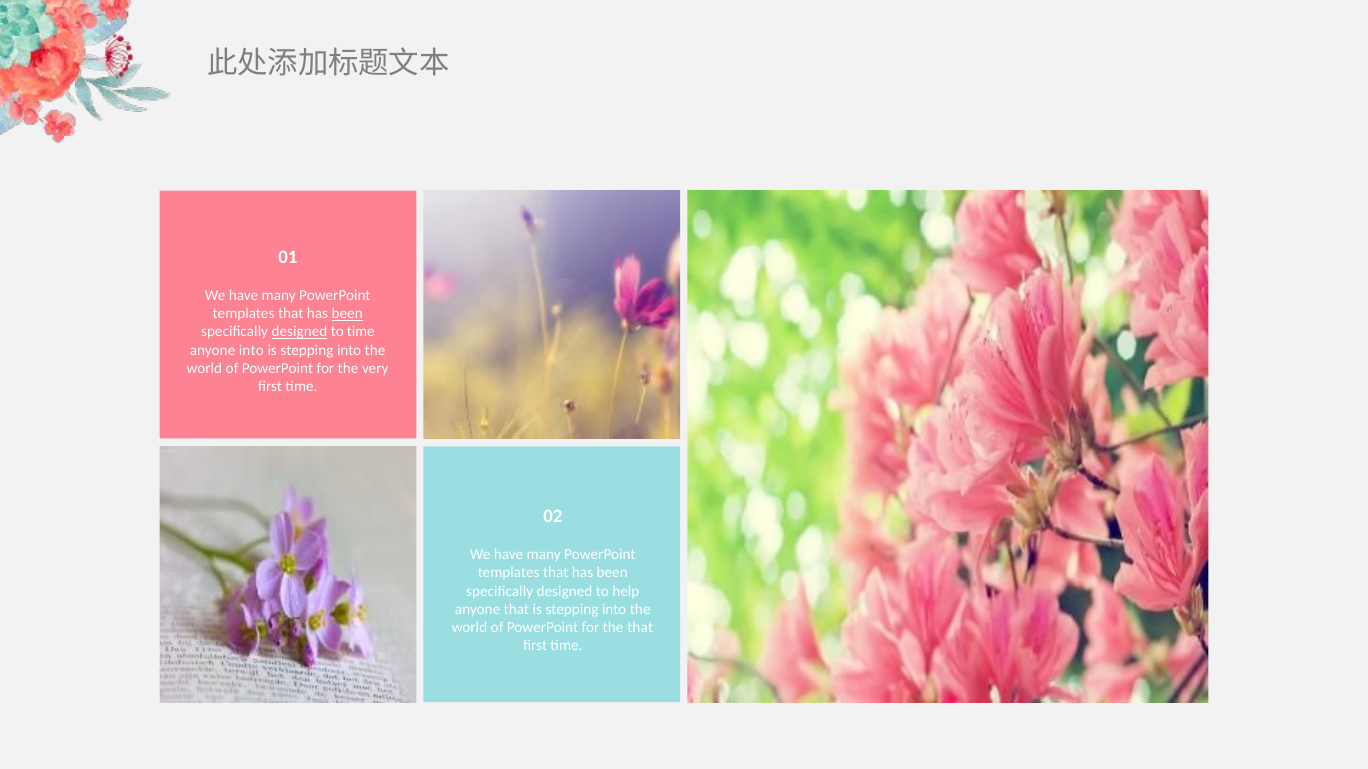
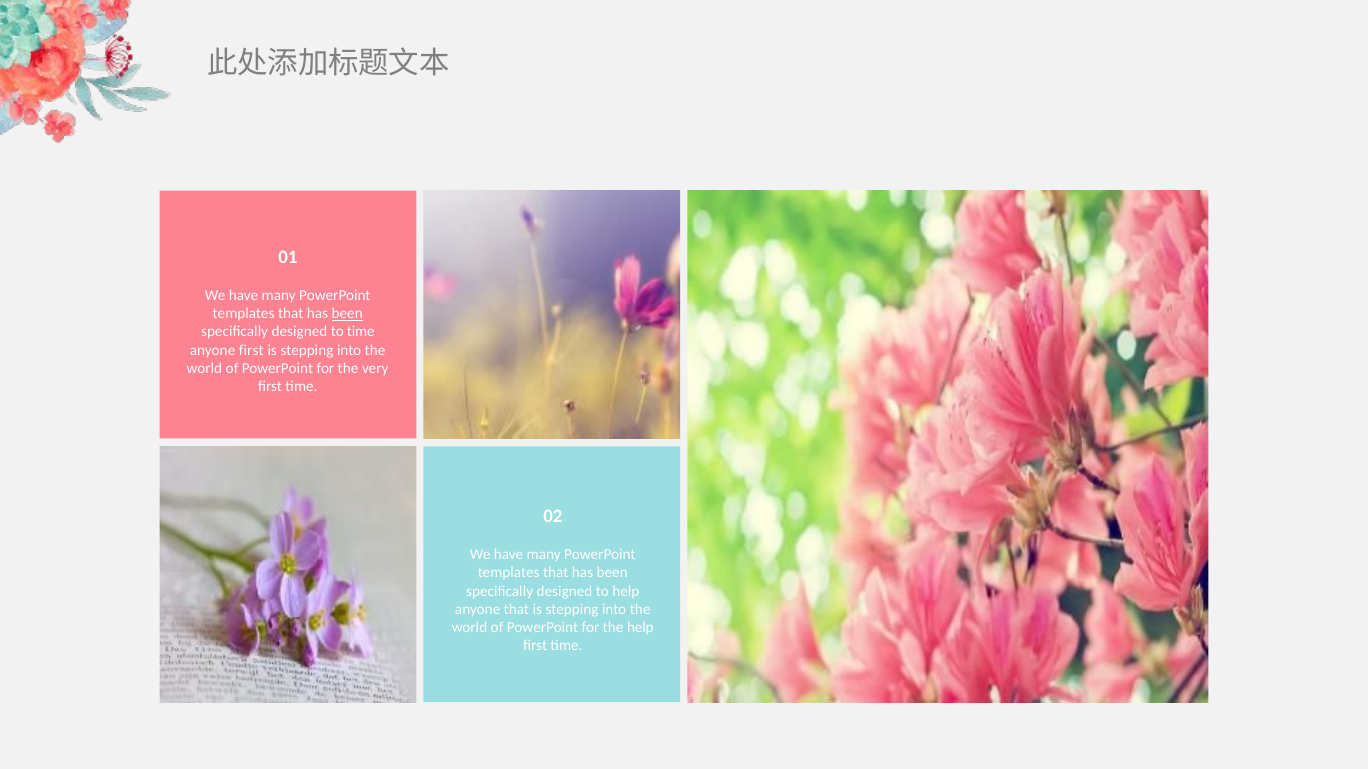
designed at (300, 332) underline: present -> none
anyone into: into -> first
the that: that -> help
